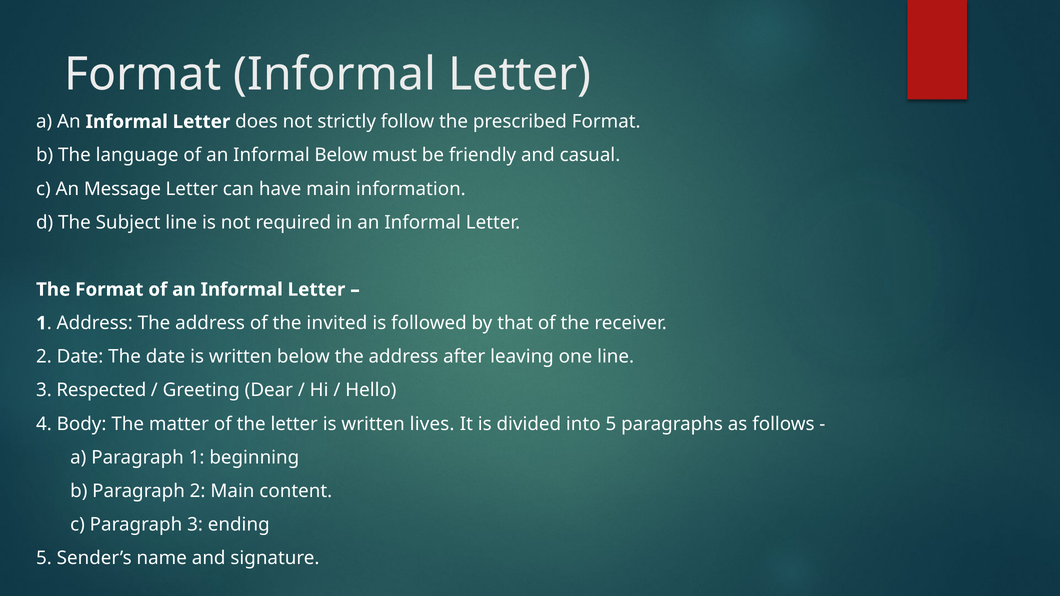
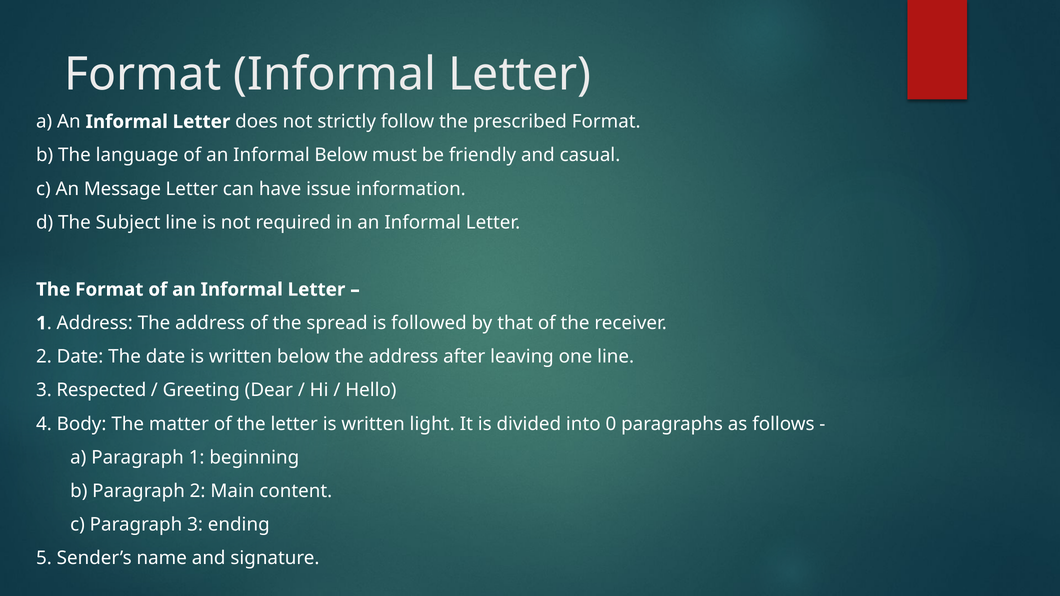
have main: main -> issue
invited: invited -> spread
lives: lives -> light
into 5: 5 -> 0
